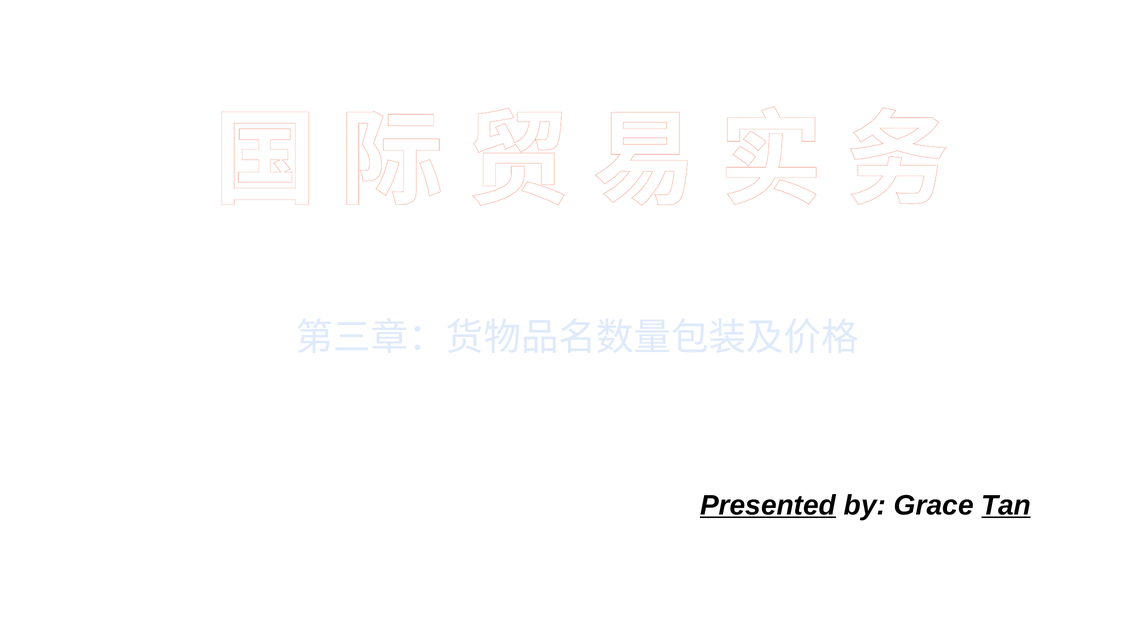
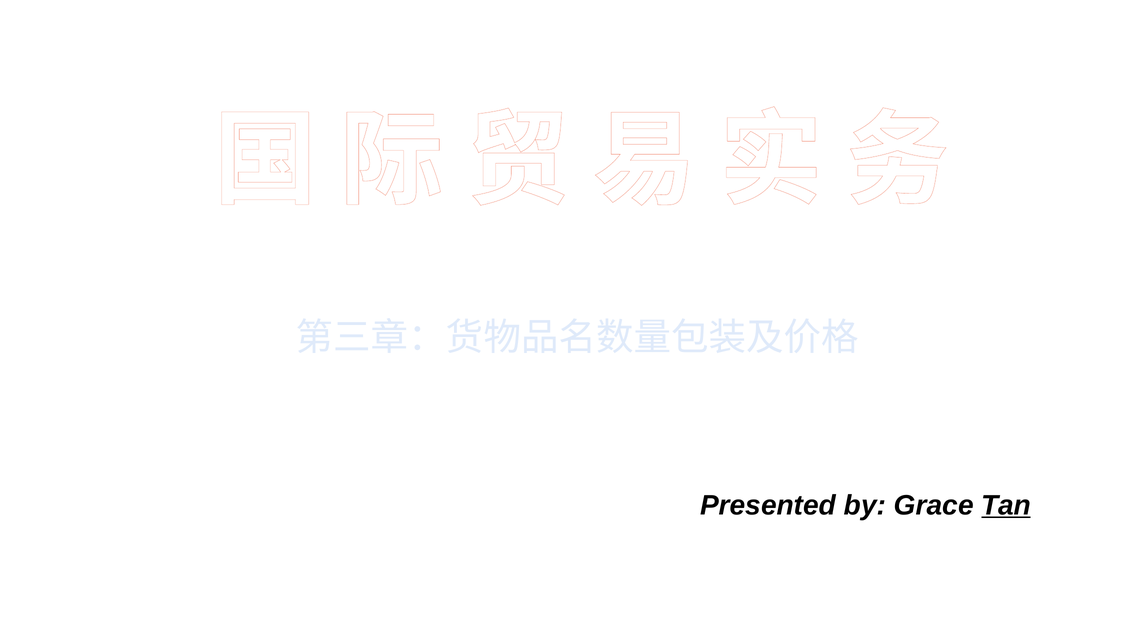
Presented underline: present -> none
